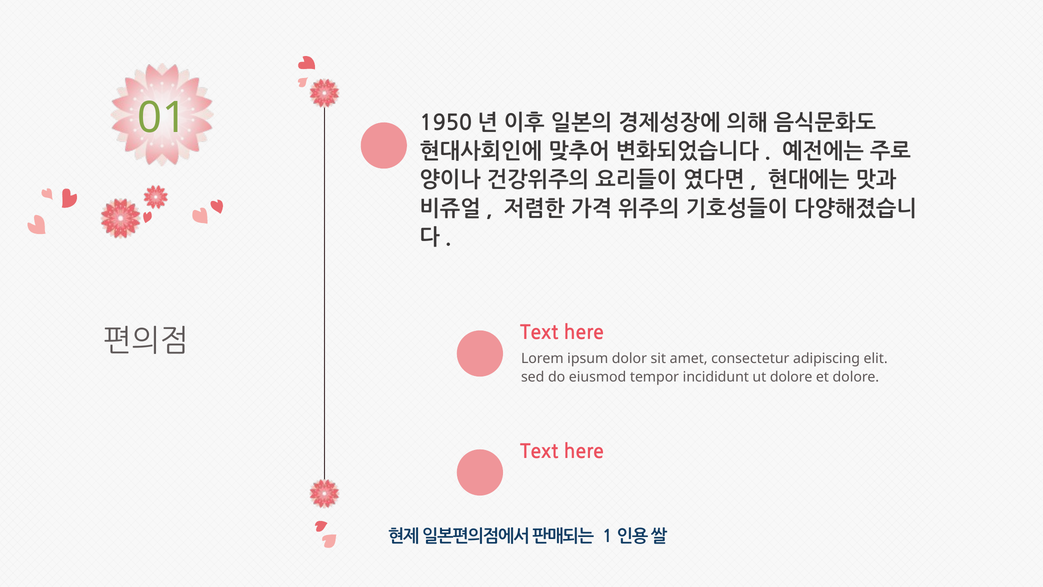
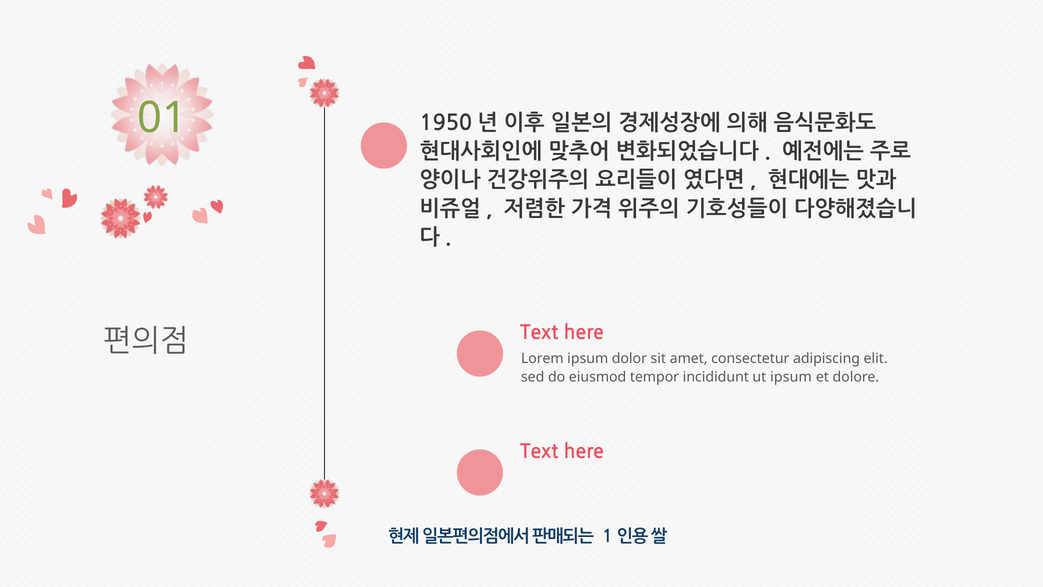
ut dolore: dolore -> ipsum
